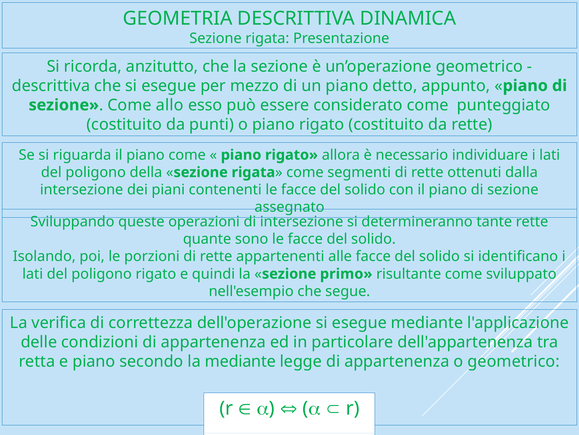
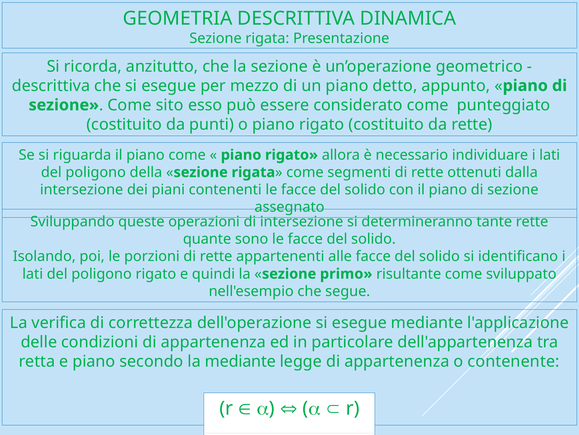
allo: allo -> sito
o geometrico: geometrico -> contenente
